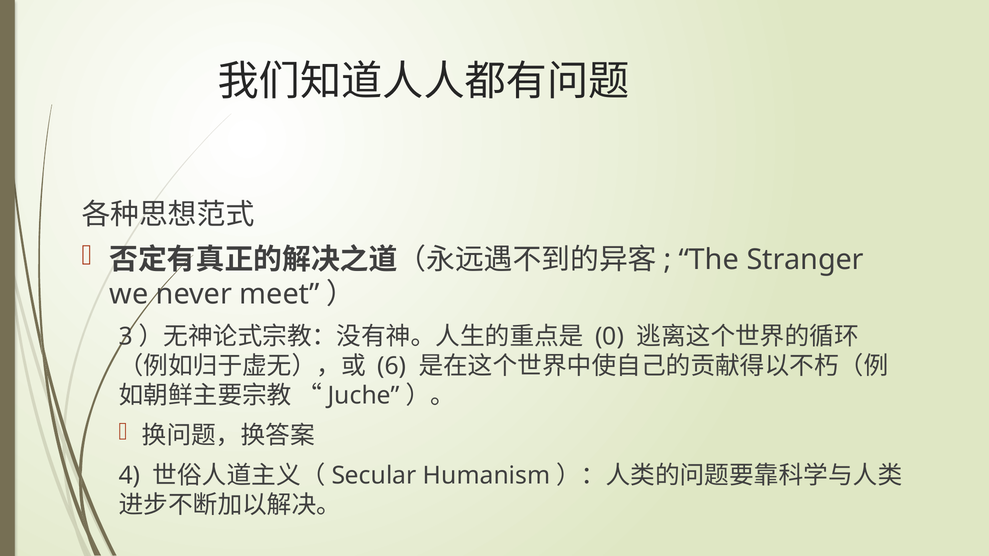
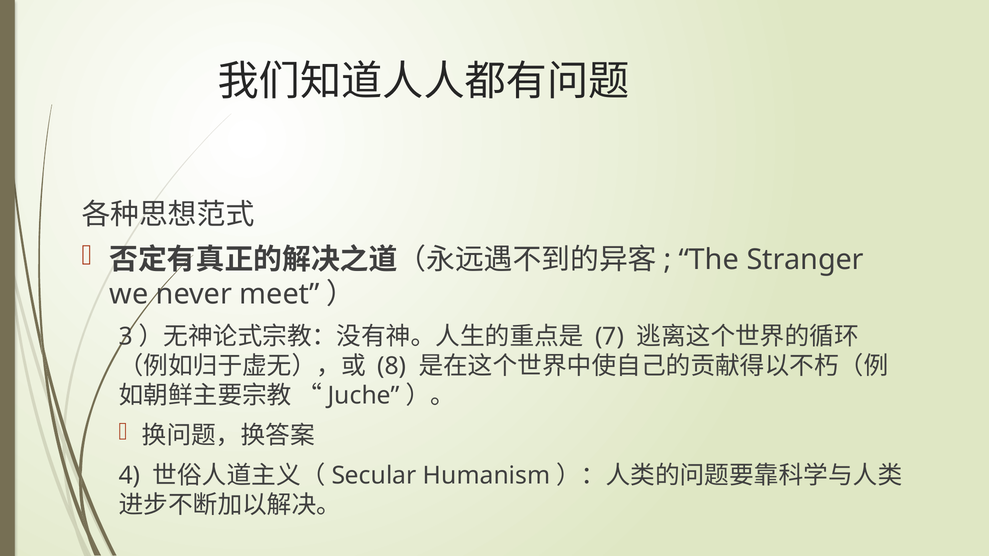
0: 0 -> 7
6: 6 -> 8
